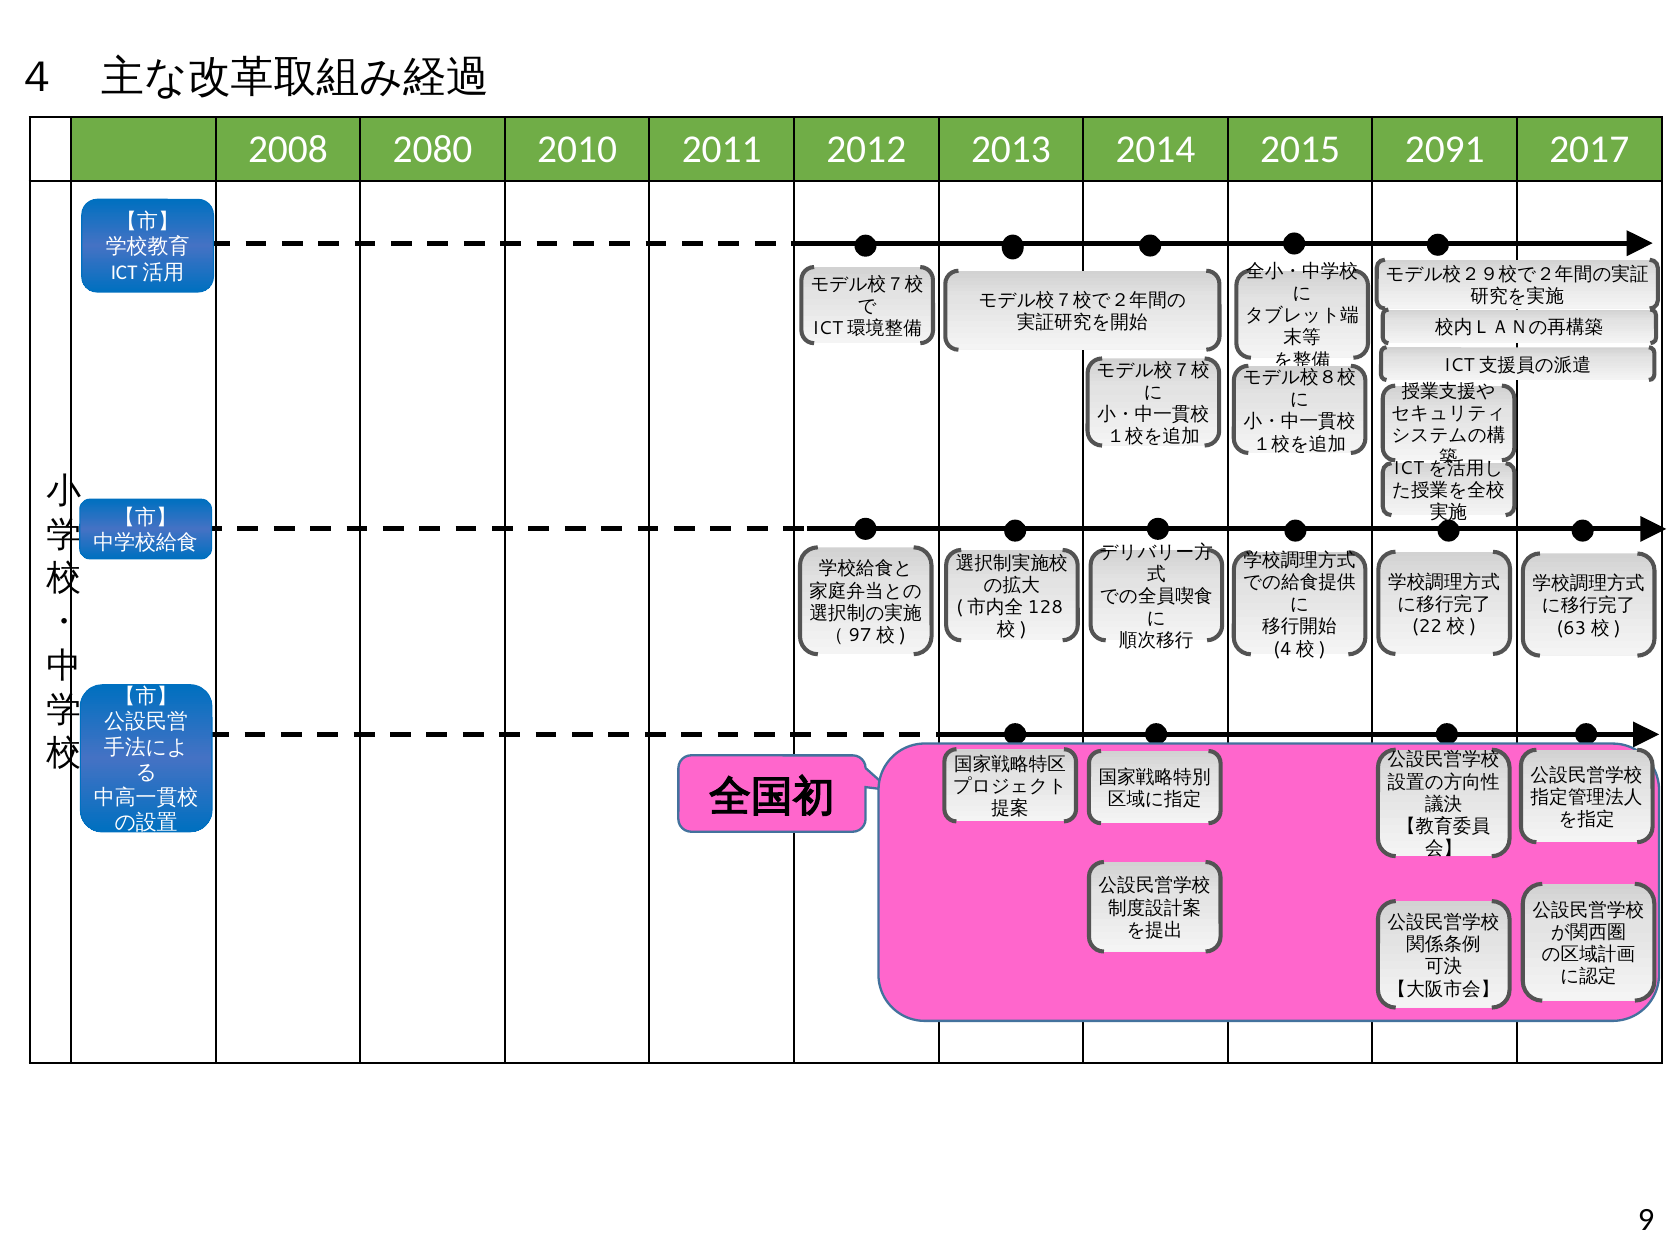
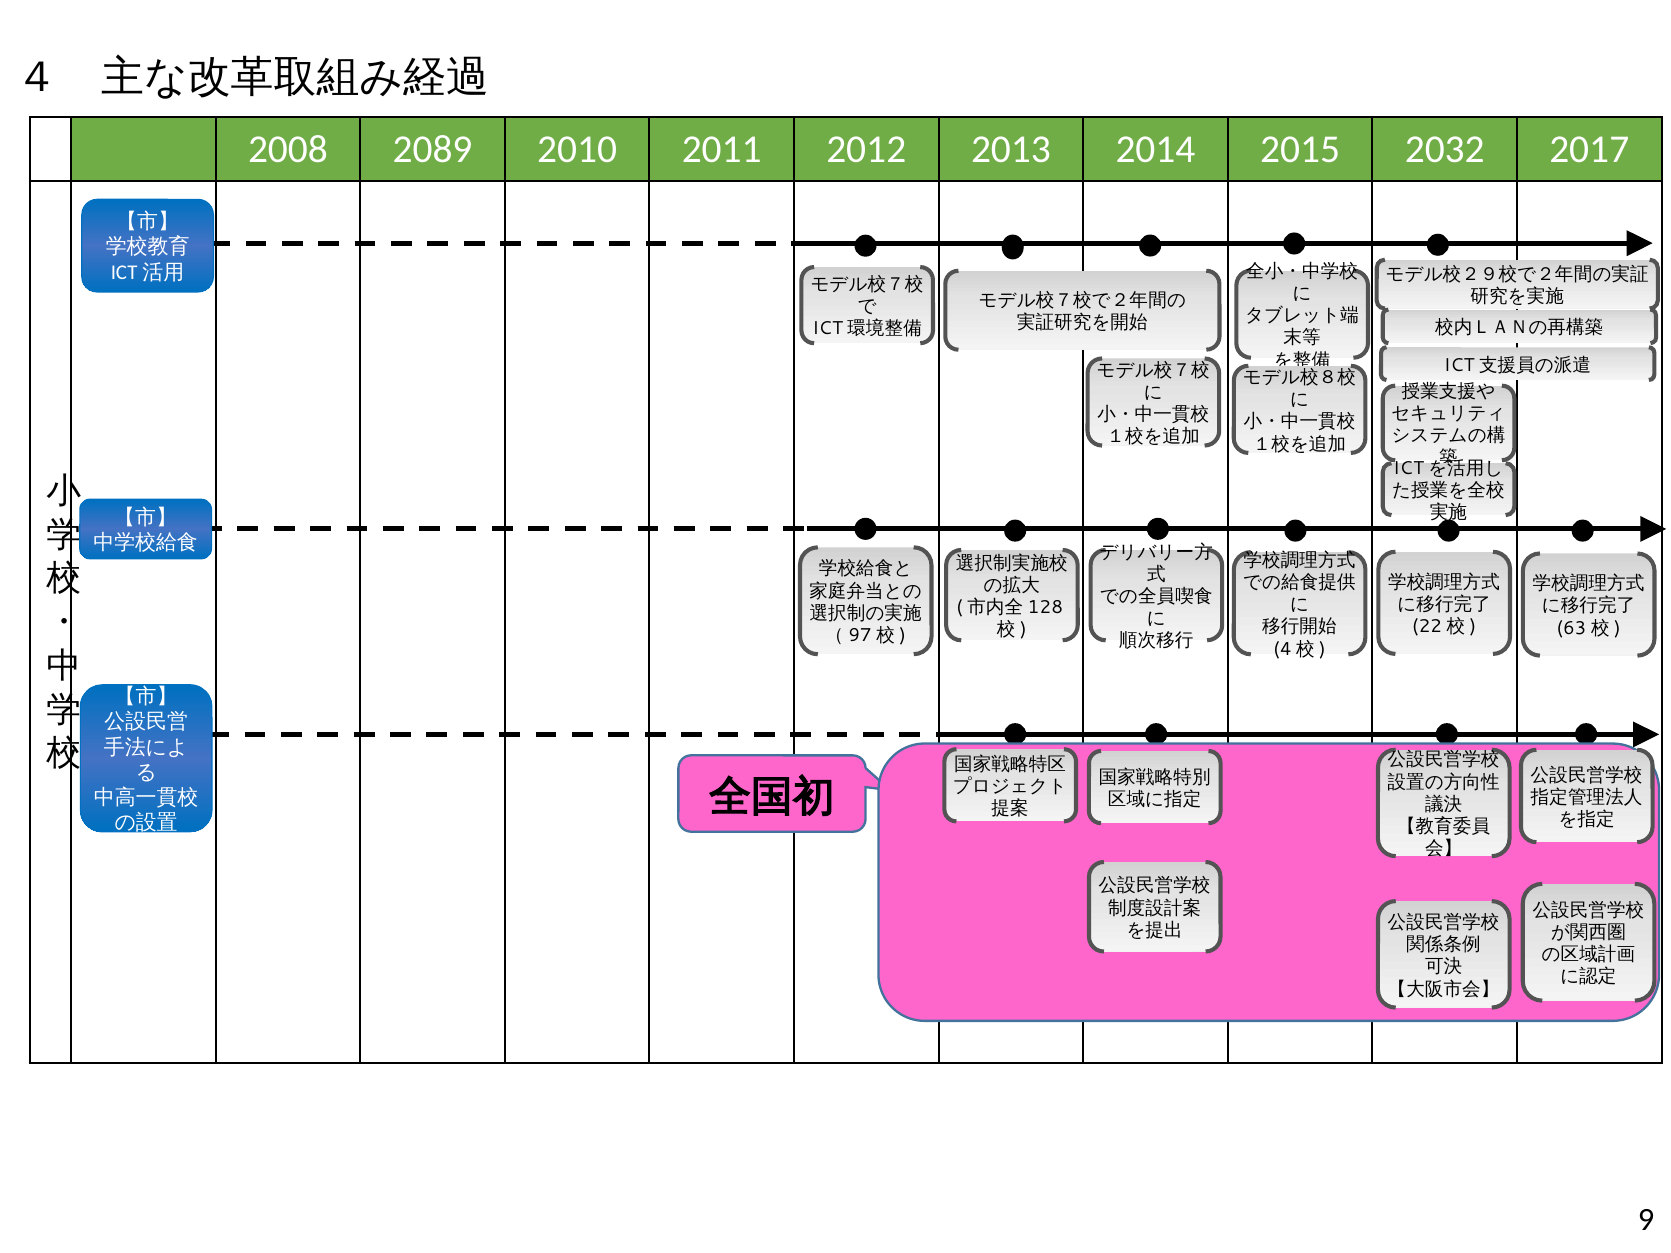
2080: 2080 -> 2089
2091: 2091 -> 2032
